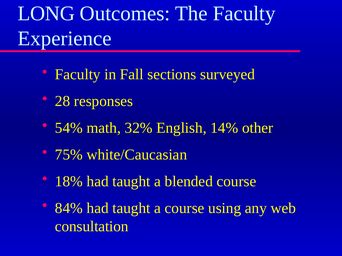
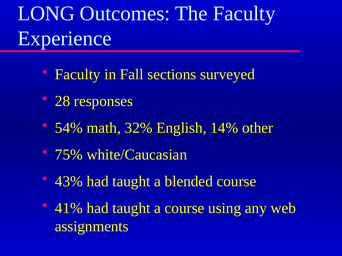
18%: 18% -> 43%
84%: 84% -> 41%
consultation: consultation -> assignments
